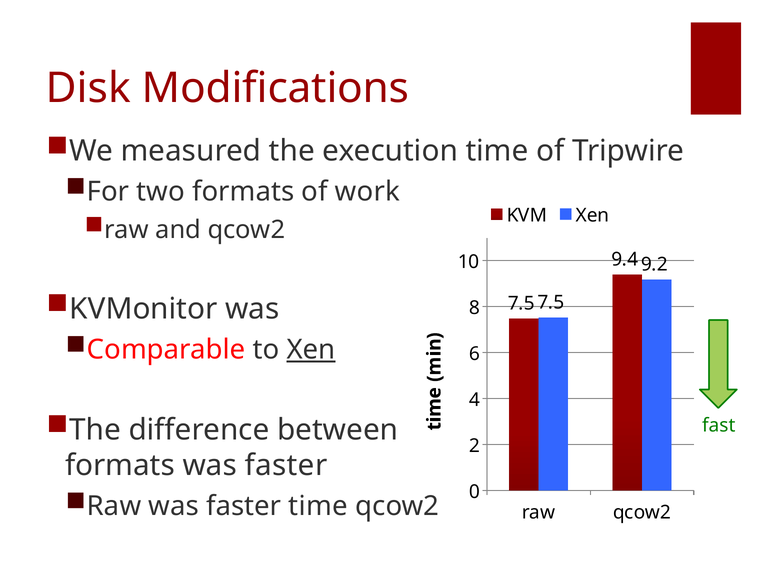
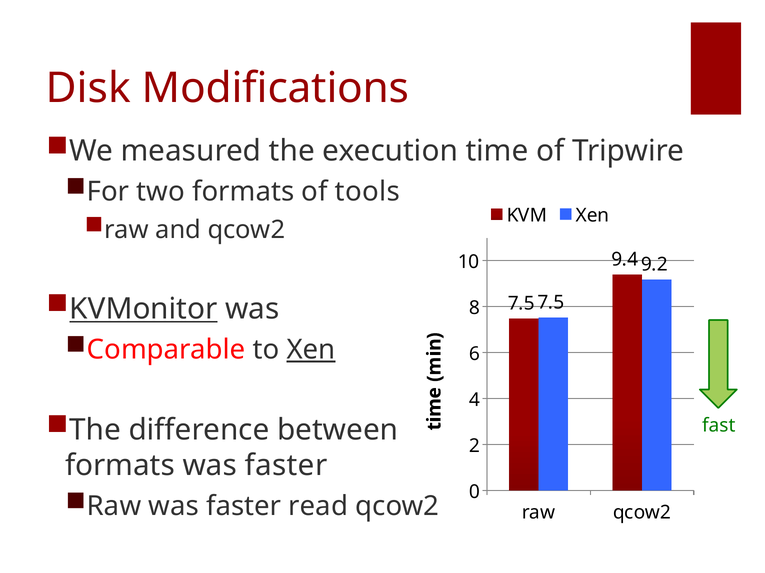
work: work -> tools
KVMonitor underline: none -> present
faster time: time -> read
